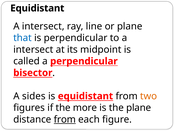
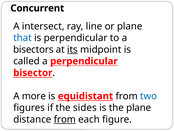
Equidistant at (37, 8): Equidistant -> Concurrent
intersect at (33, 49): intersect -> bisectors
its underline: none -> present
sides: sides -> more
two colour: orange -> blue
more: more -> sides
